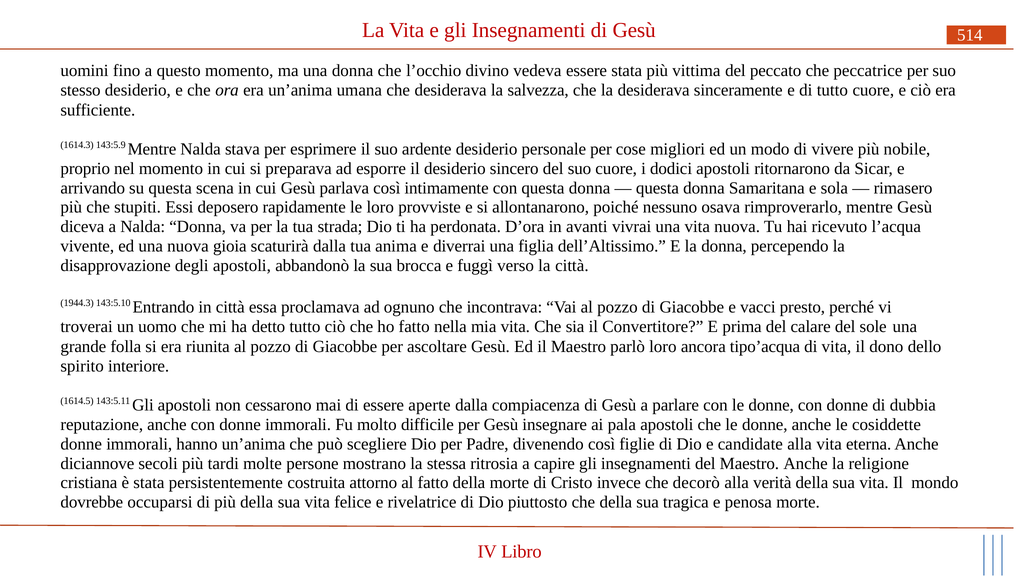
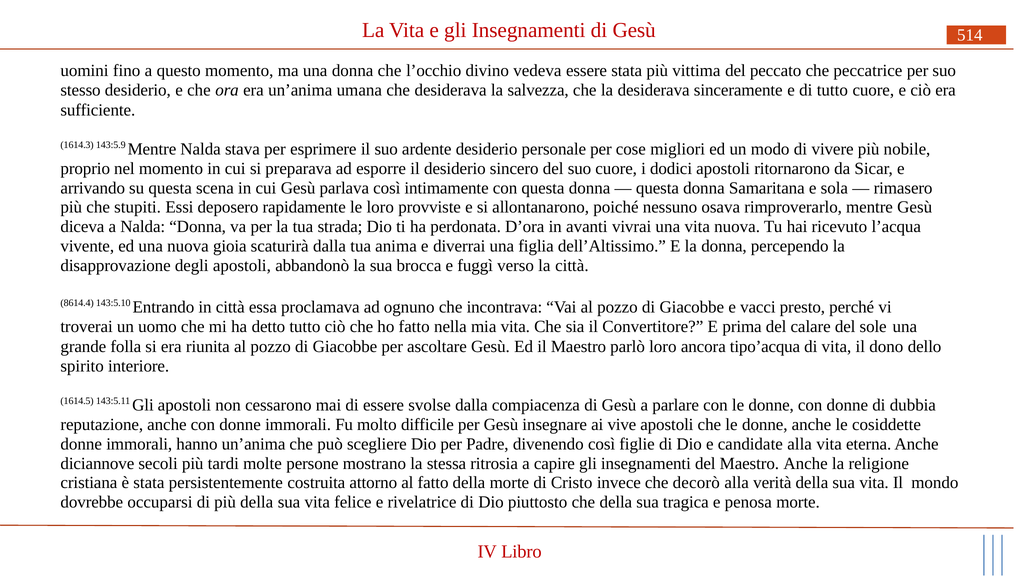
1944.3: 1944.3 -> 8614.4
aperte: aperte -> svolse
pala: pala -> vive
